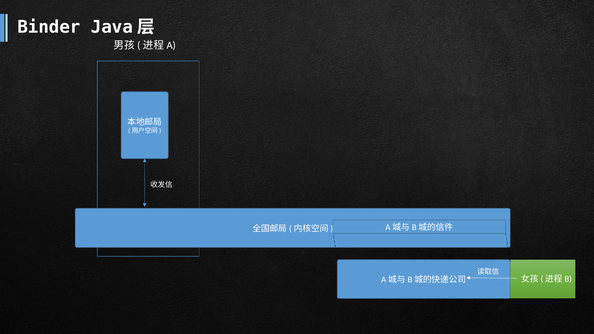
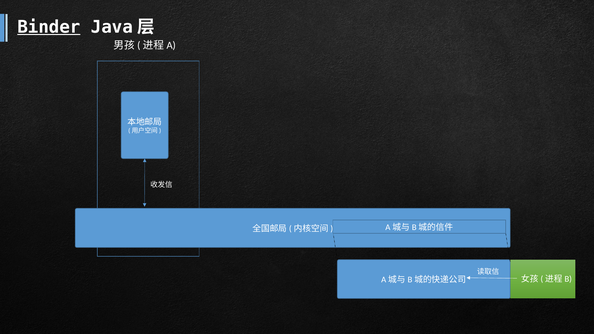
Binder underline: none -> present
